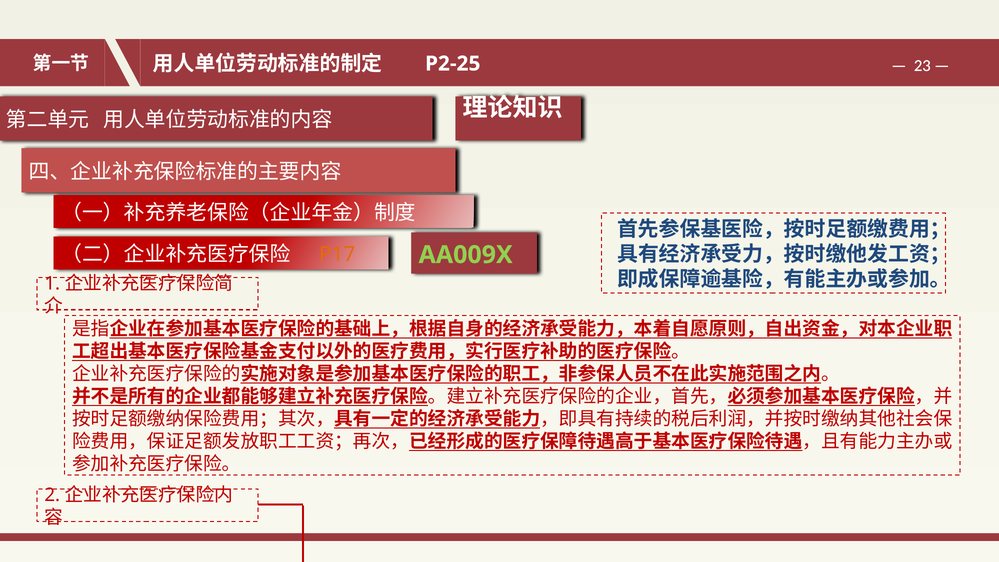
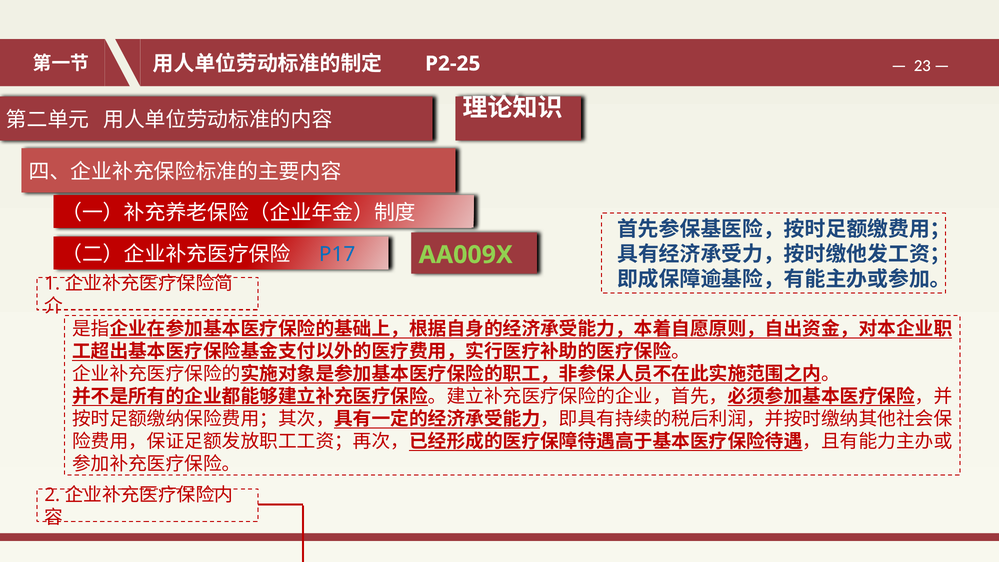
P17 colour: orange -> blue
